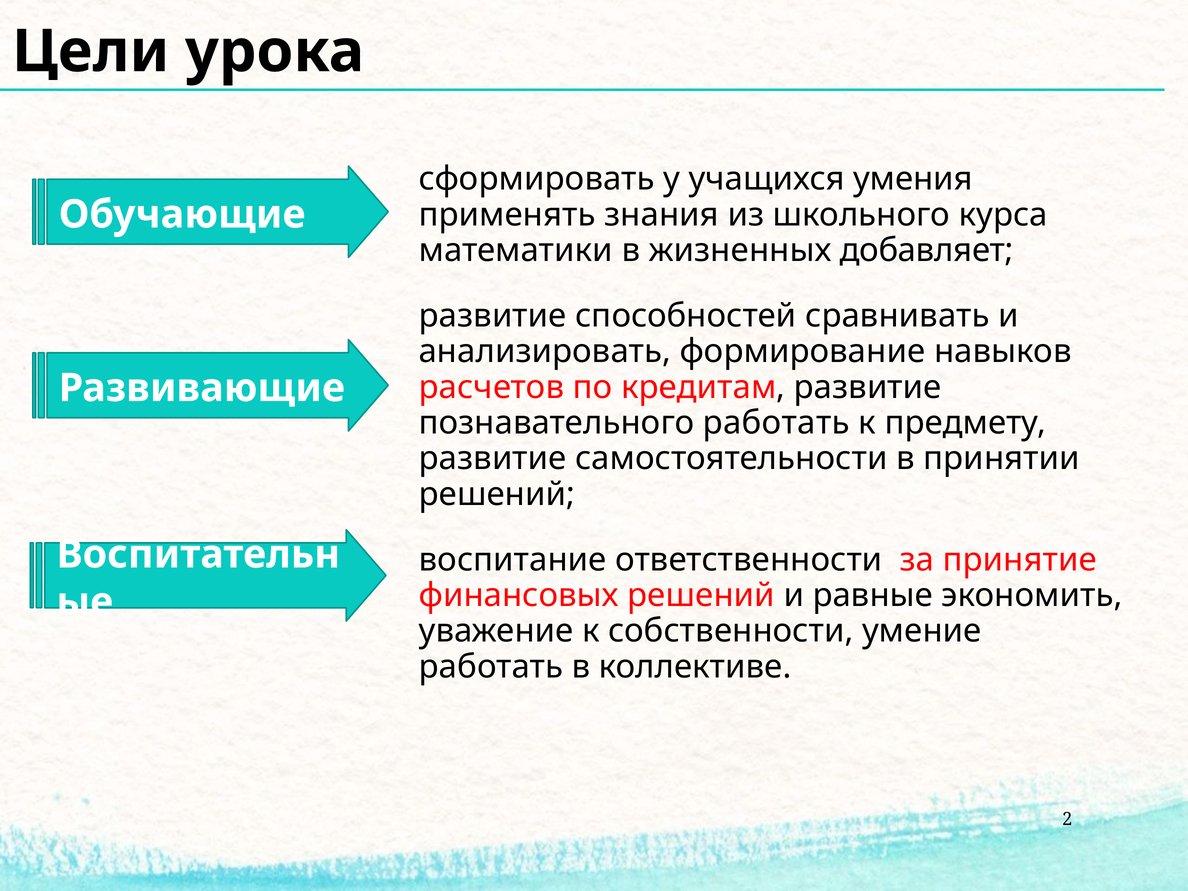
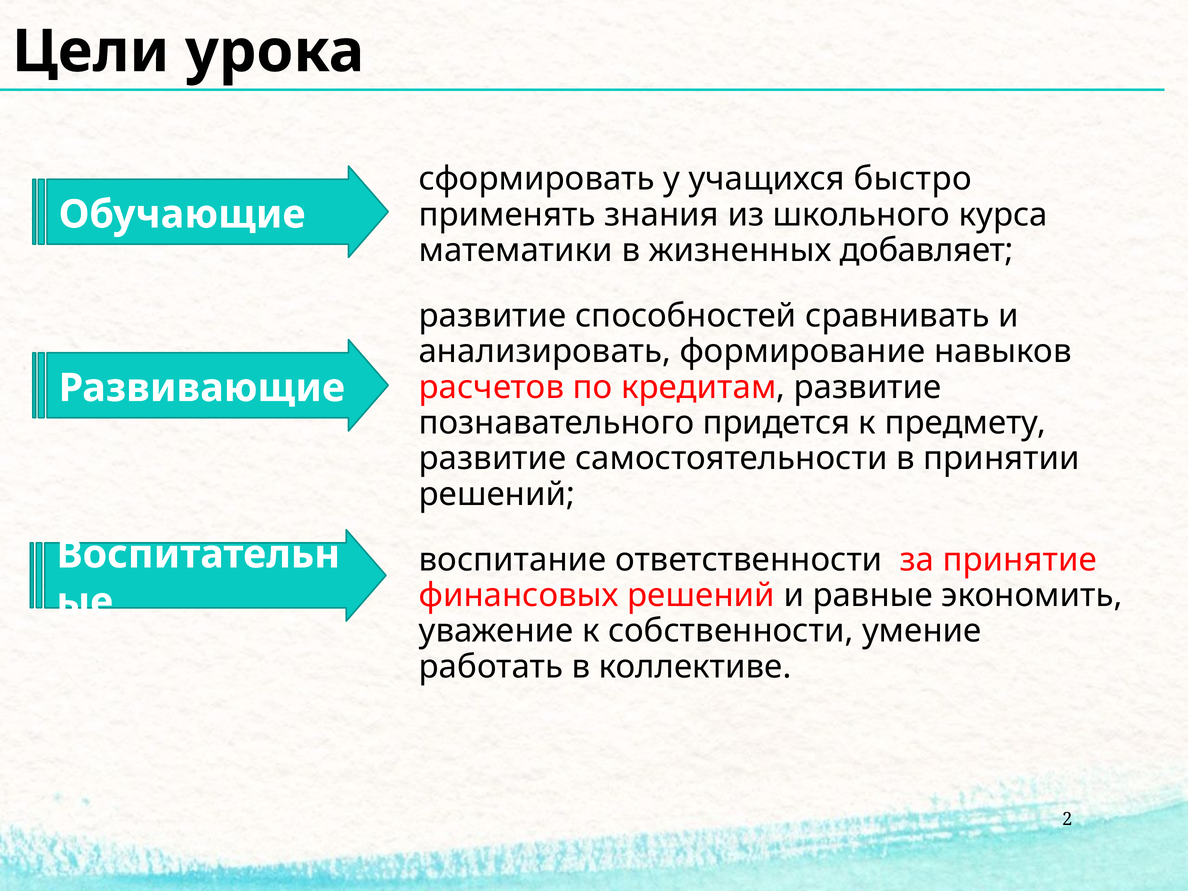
умения: умения -> быстро
познавательного работать: работать -> придется
